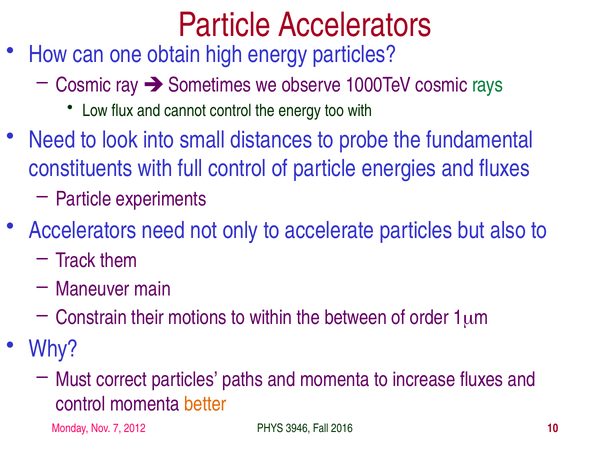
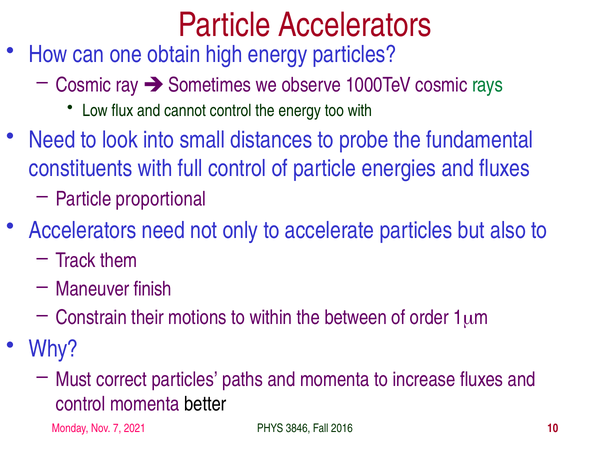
experiments: experiments -> proportional
main: main -> finish
better colour: orange -> black
2012: 2012 -> 2021
3946: 3946 -> 3846
